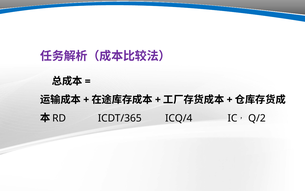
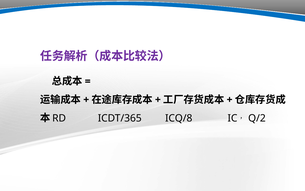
ICQ/4: ICQ/4 -> ICQ/8
